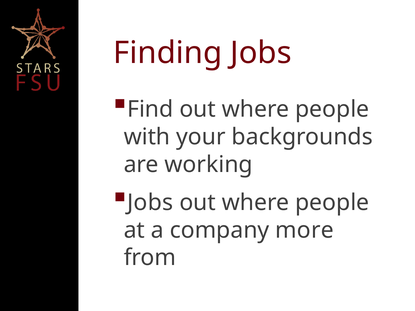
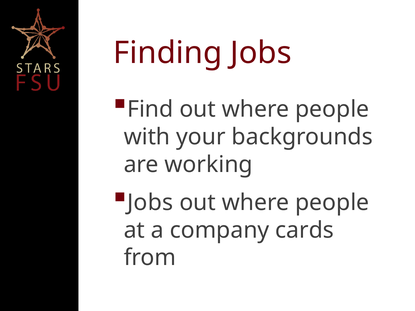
more: more -> cards
